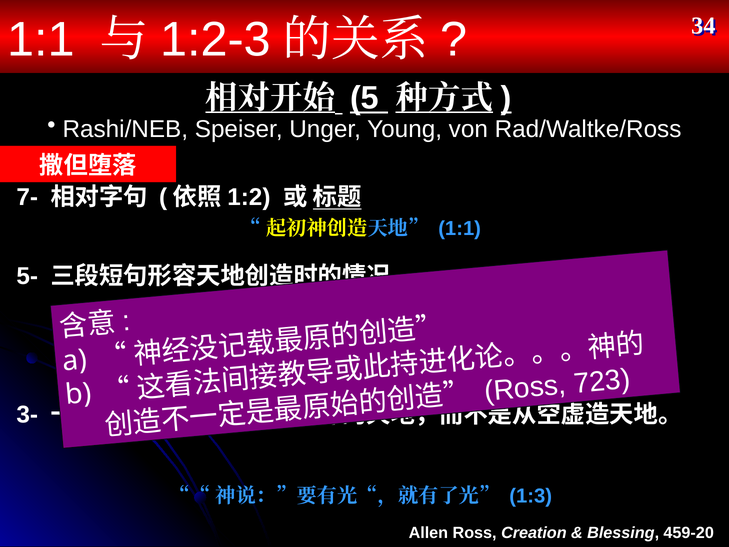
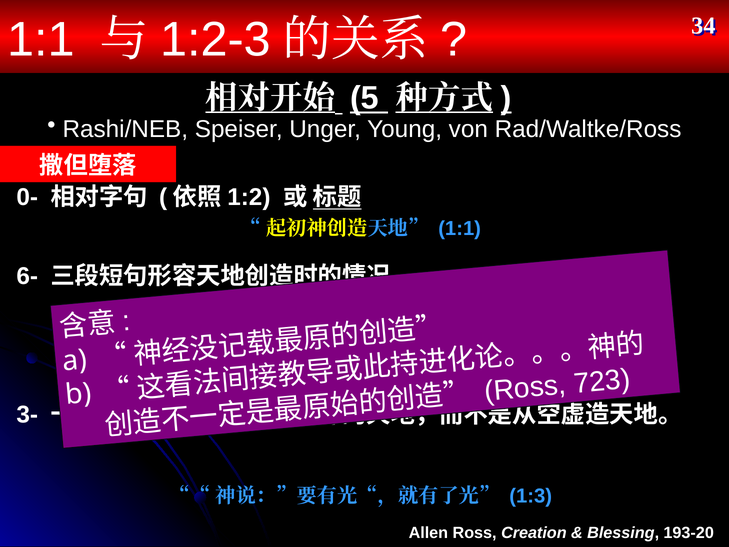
7-: 7- -> 0-
5-: 5- -> 6-
459-20: 459-20 -> 193-20
